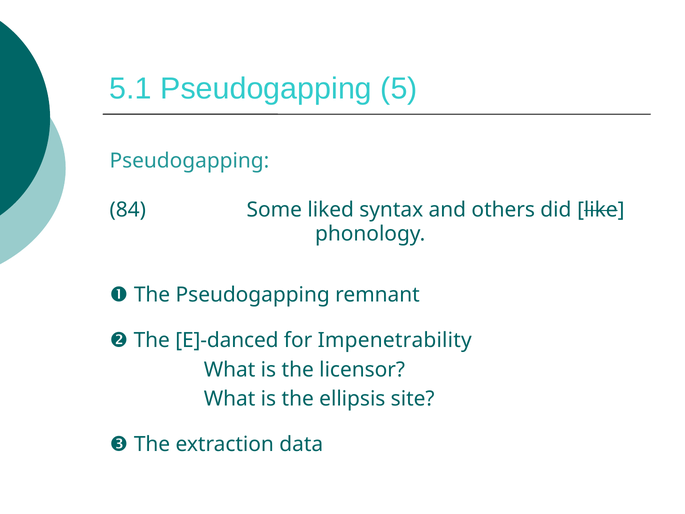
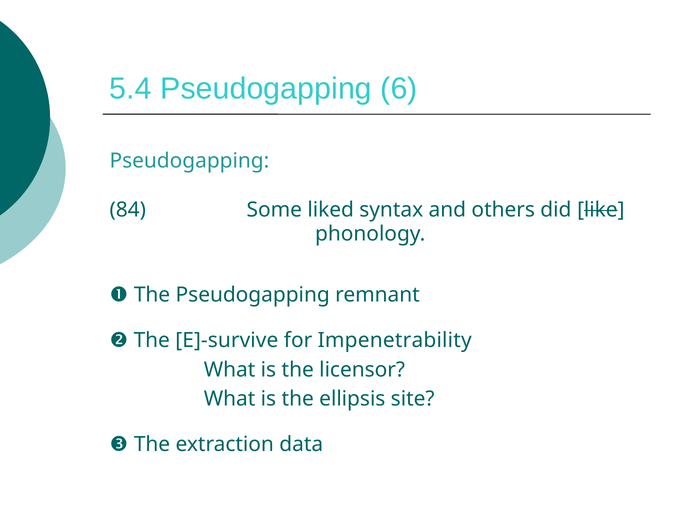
5.1: 5.1 -> 5.4
5: 5 -> 6
E]-danced: E]-danced -> E]-survive
